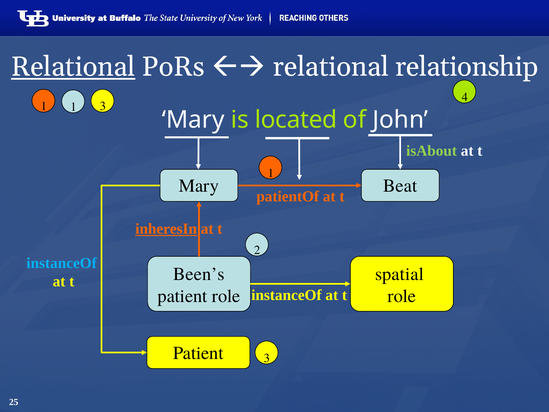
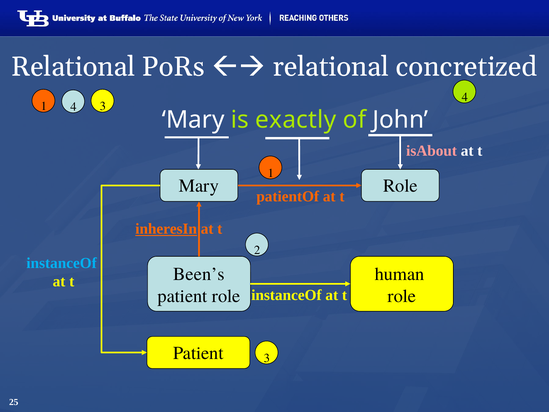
Relational at (73, 67) underline: present -> none
relationship: relationship -> concretized
1 1: 1 -> 4
located: located -> exactly
isAbout colour: light green -> pink
Beat at (400, 186): Beat -> Role
spatial: spatial -> human
